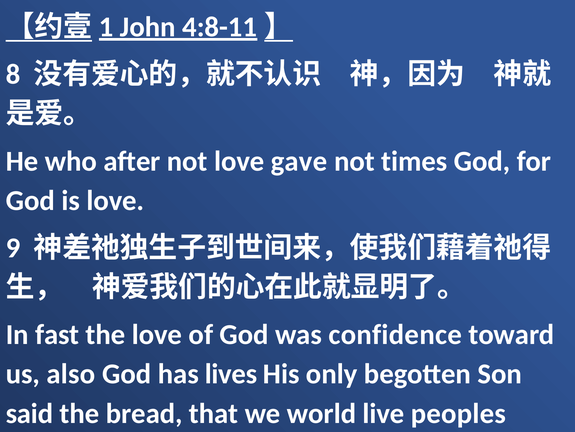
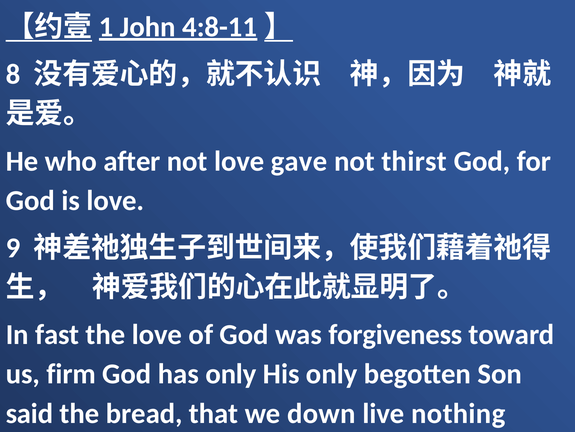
times: times -> thirst
confidence: confidence -> forgiveness
also: also -> firm
has lives: lives -> only
world: world -> down
peoples: peoples -> nothing
